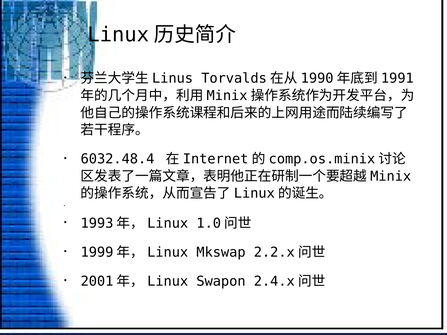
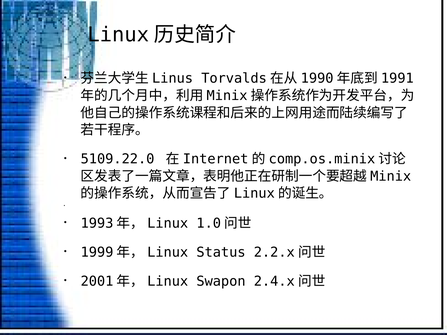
6032.48.4: 6032.48.4 -> 5109.22.0
Mkswap: Mkswap -> Status
